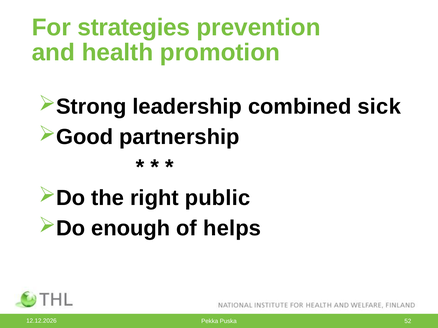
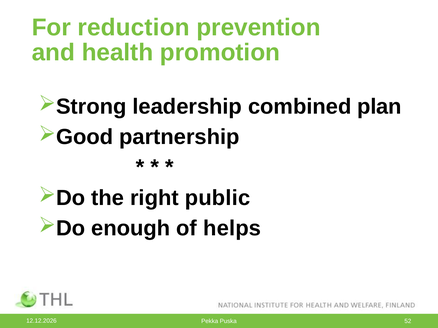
strategies: strategies -> reduction
sick: sick -> plan
